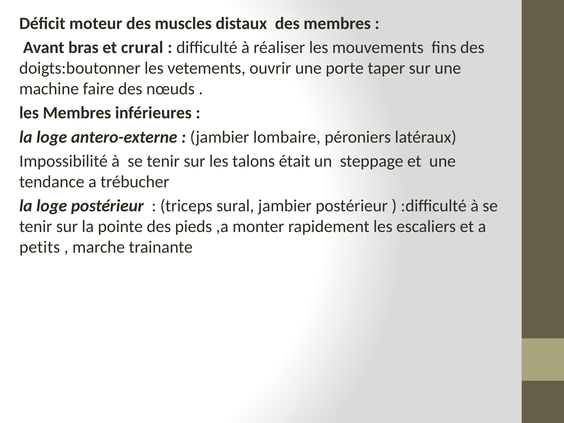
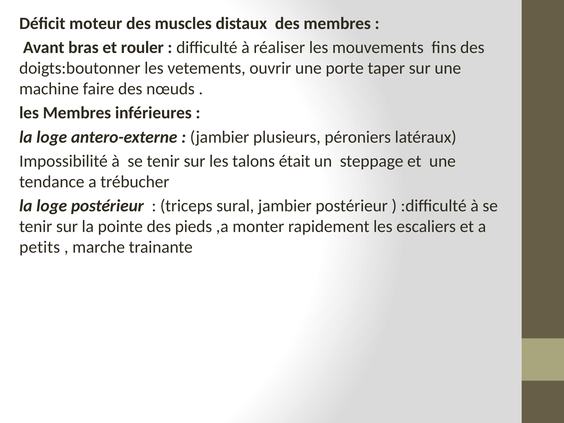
crural: crural -> rouler
lombaire: lombaire -> plusieurs
